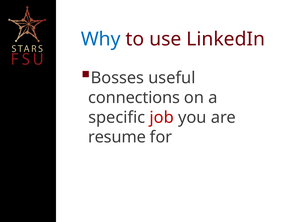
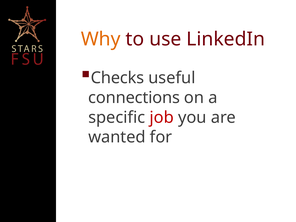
Why colour: blue -> orange
Bosses: Bosses -> Checks
resume: resume -> wanted
